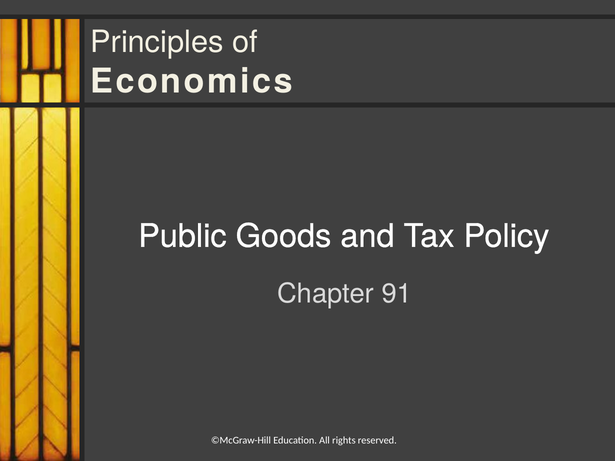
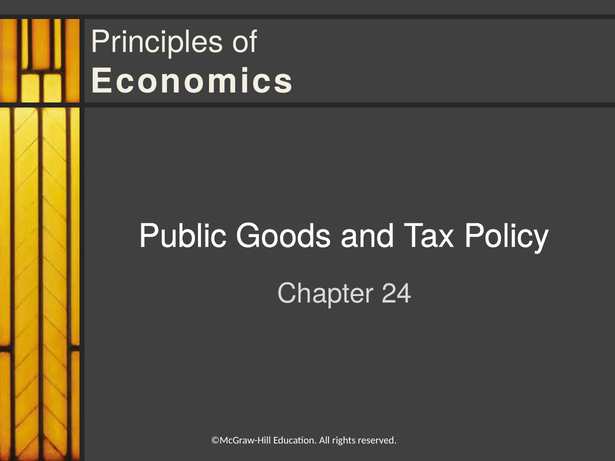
91: 91 -> 24
